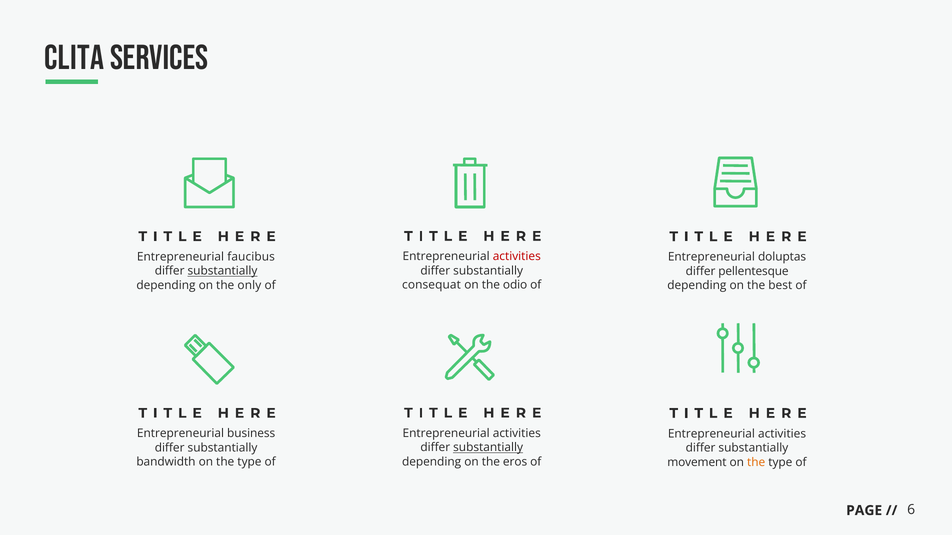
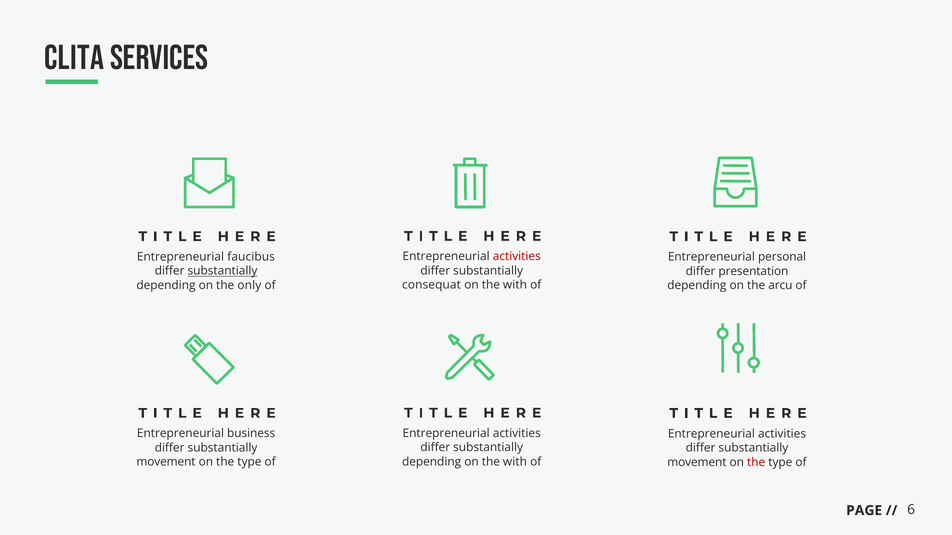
doluptas: doluptas -> personal
pellentesque: pellentesque -> presentation
odio at (515, 285): odio -> with
best: best -> arcu
substantially at (488, 448) underline: present -> none
depending on the eros: eros -> with
bandwidth at (166, 462): bandwidth -> movement
the at (756, 463) colour: orange -> red
